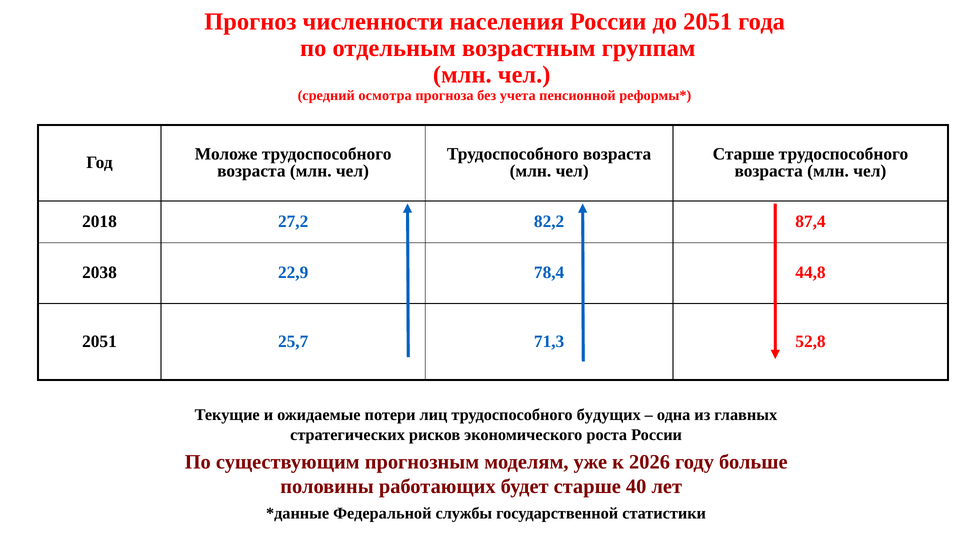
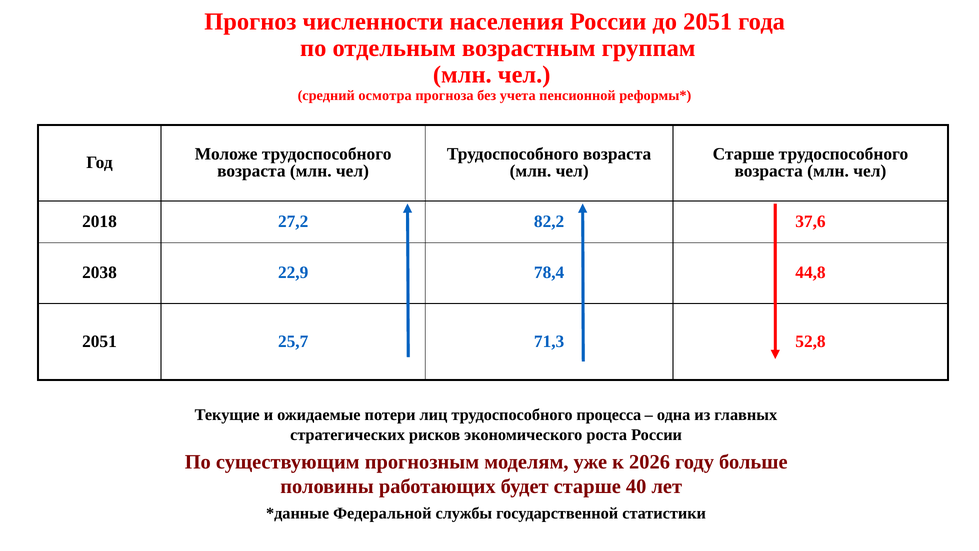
87,4: 87,4 -> 37,6
будущих: будущих -> процесса
